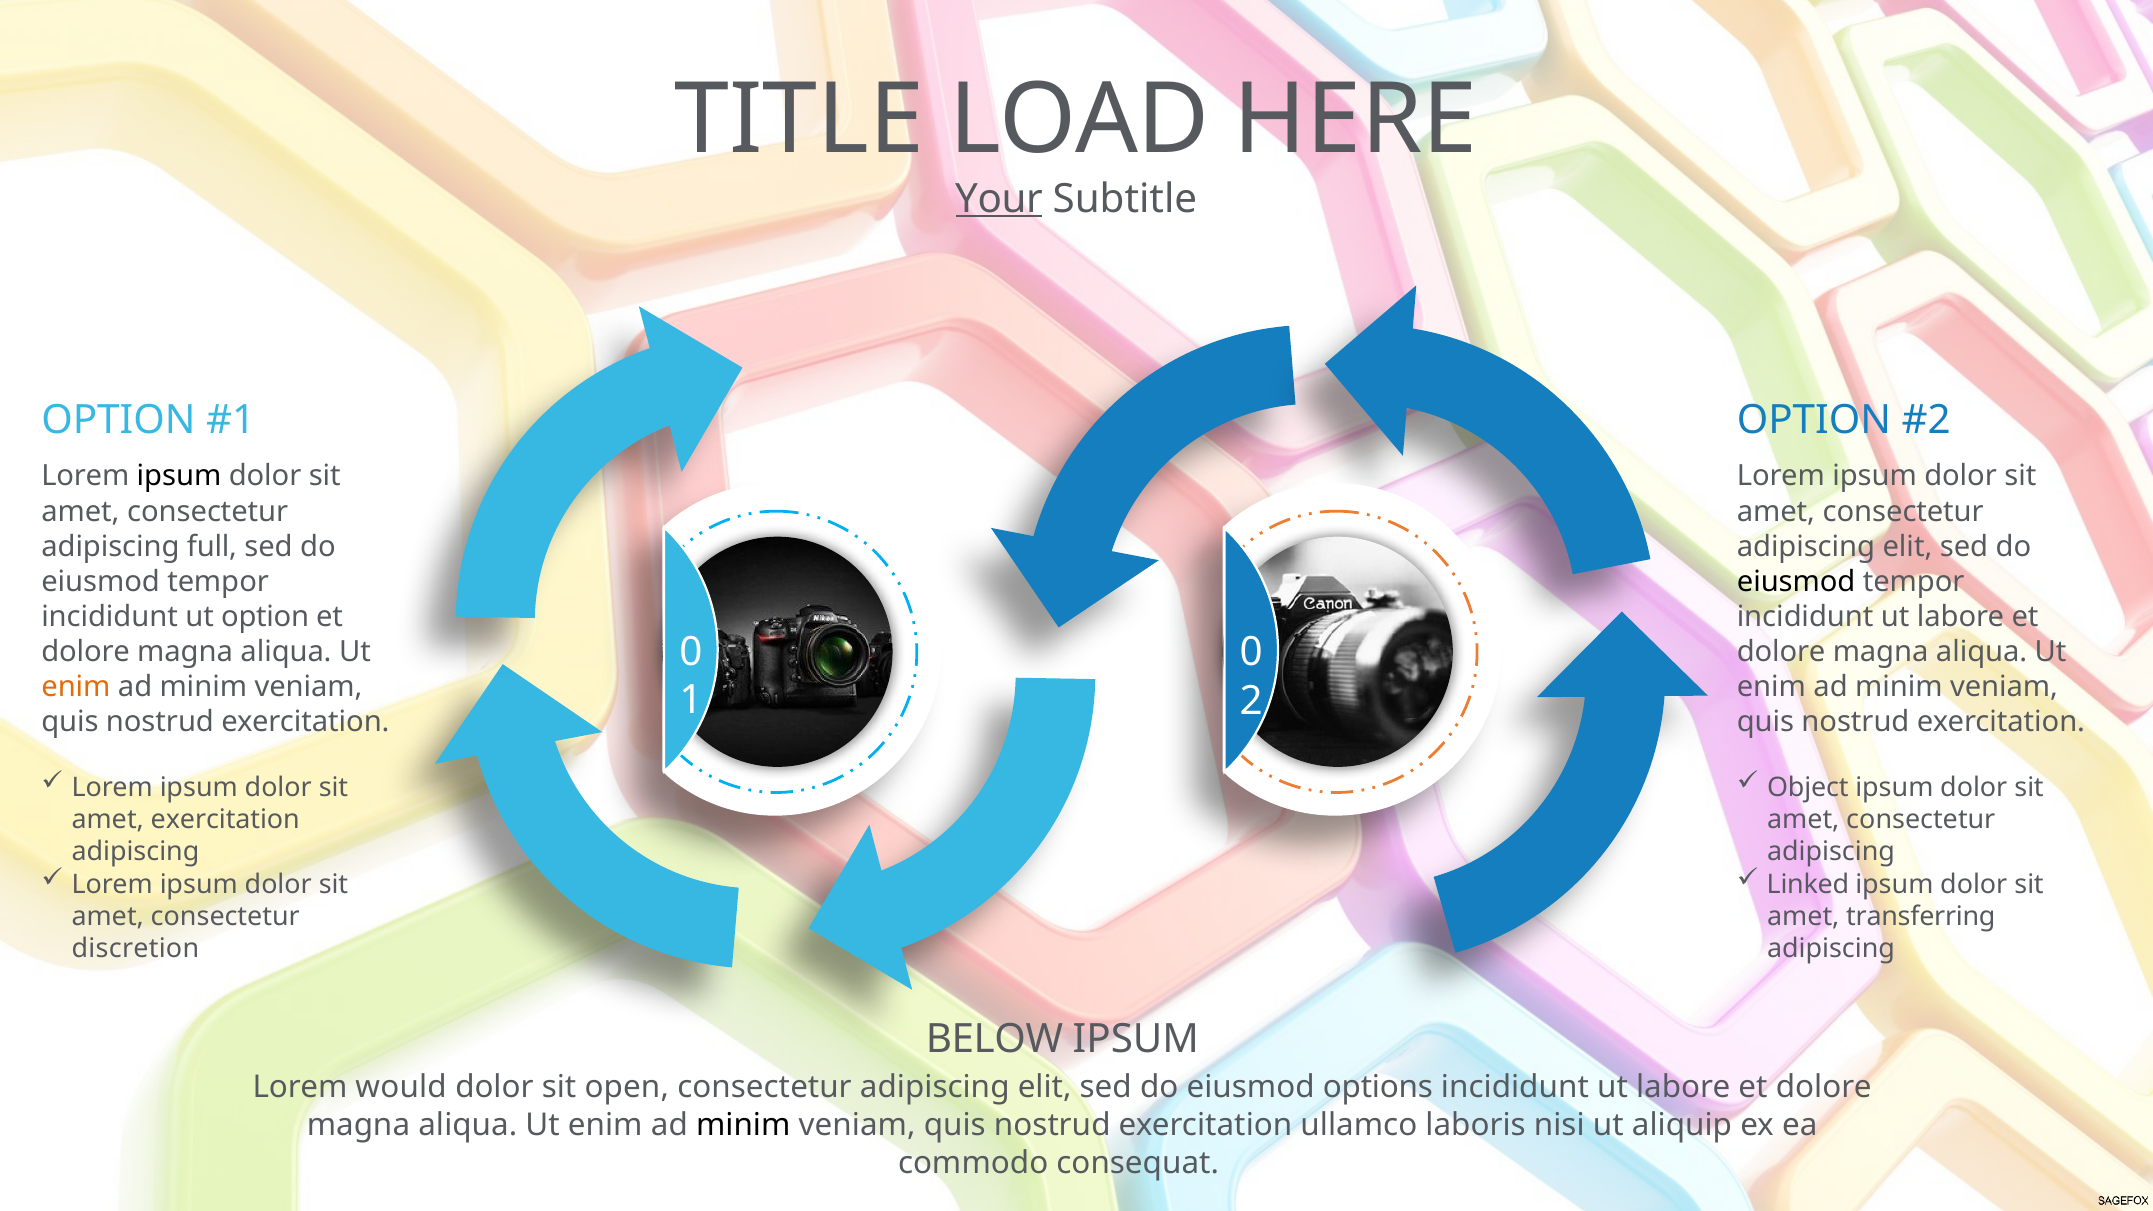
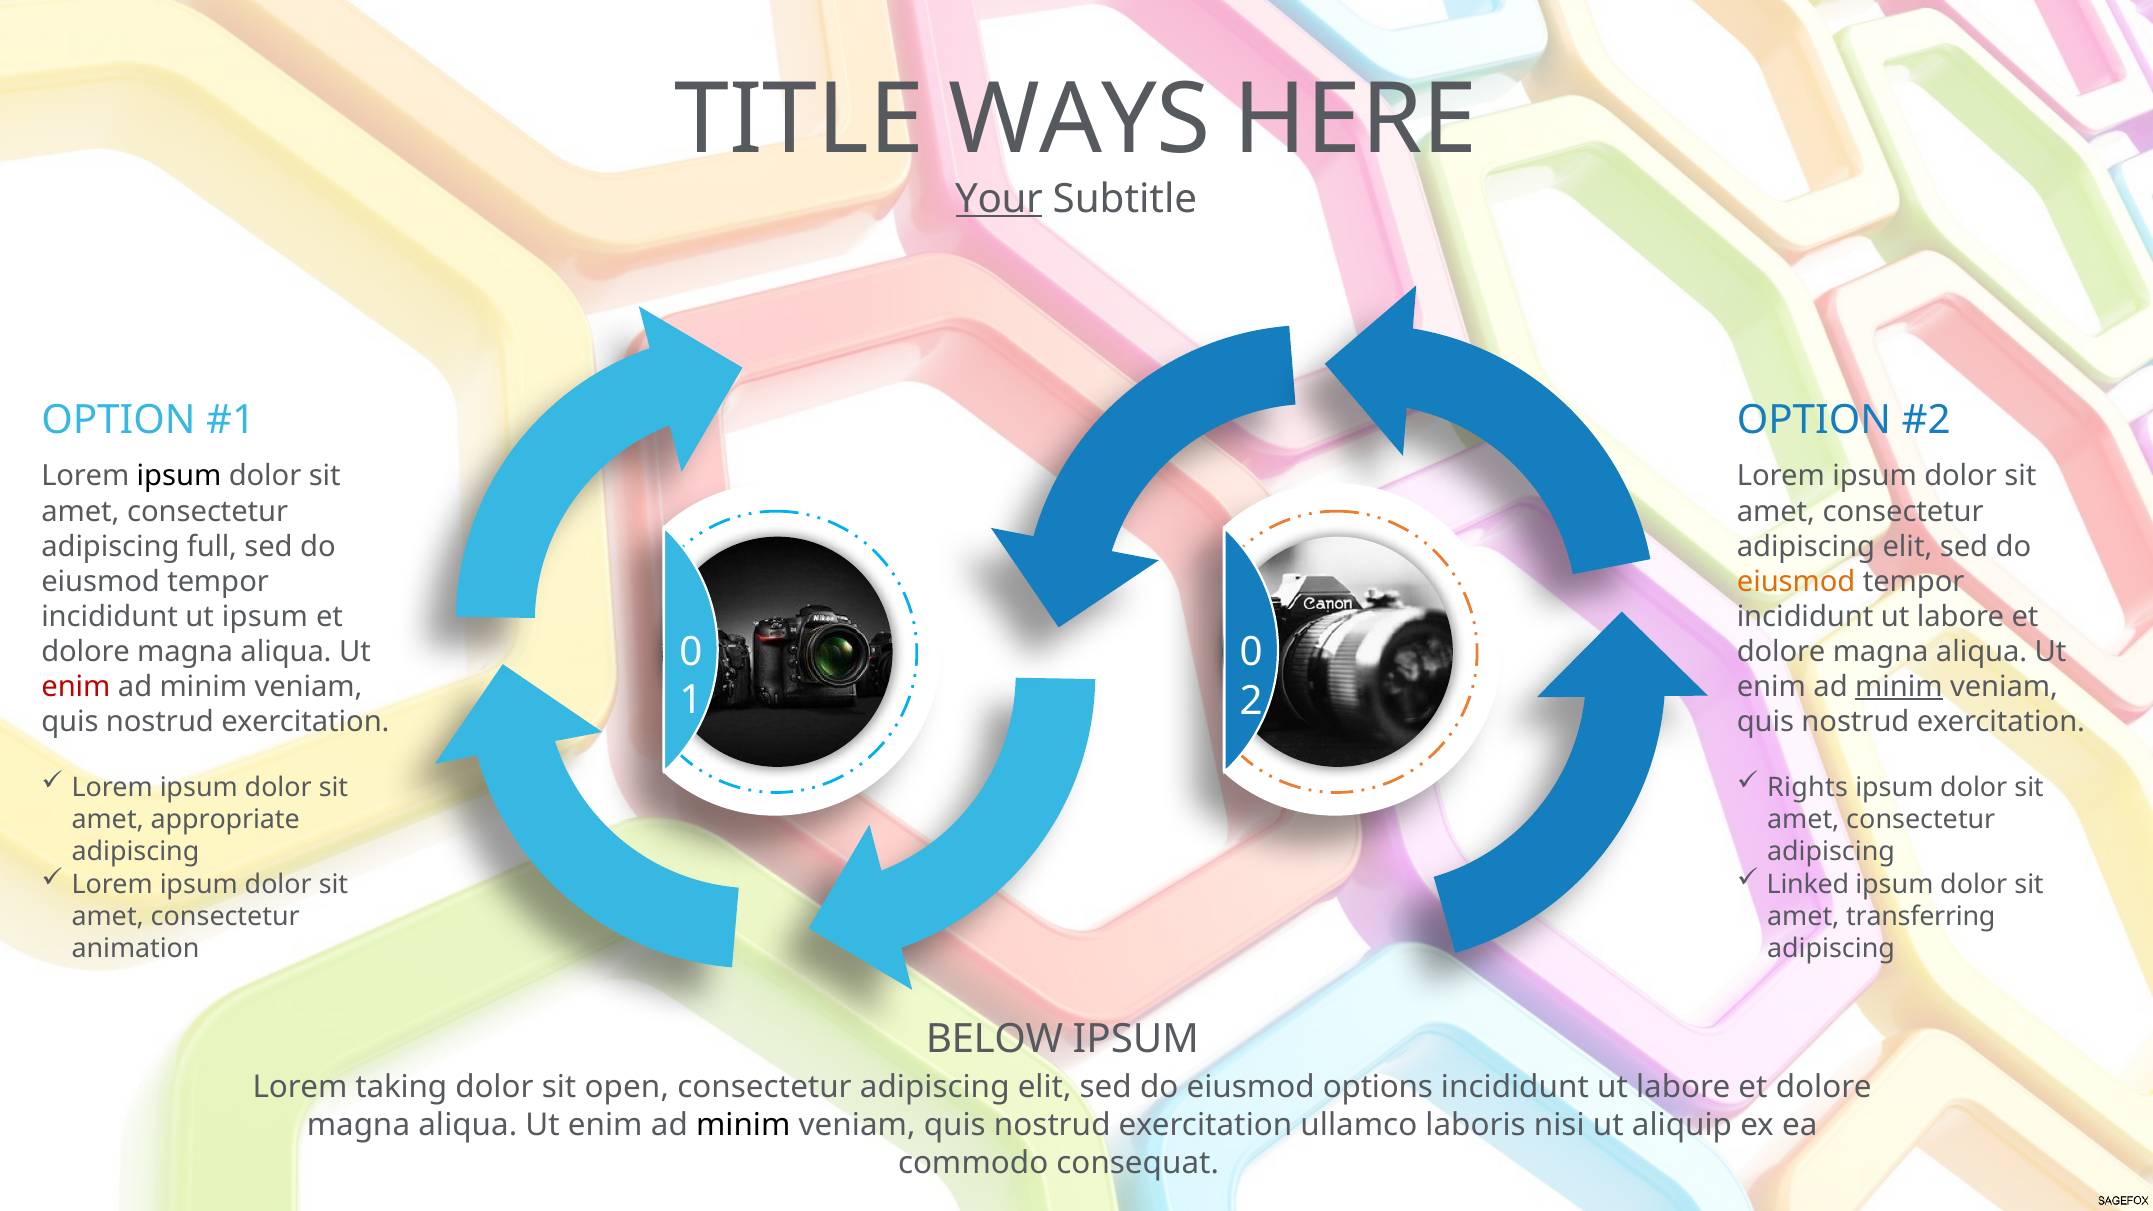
LOAD: LOAD -> WAYS
eiusmod at (1796, 581) colour: black -> orange
ut option: option -> ipsum
enim at (76, 687) colour: orange -> red
minim at (1899, 687) underline: none -> present
Object: Object -> Rights
amet exercitation: exercitation -> appropriate
discretion: discretion -> animation
would: would -> taking
